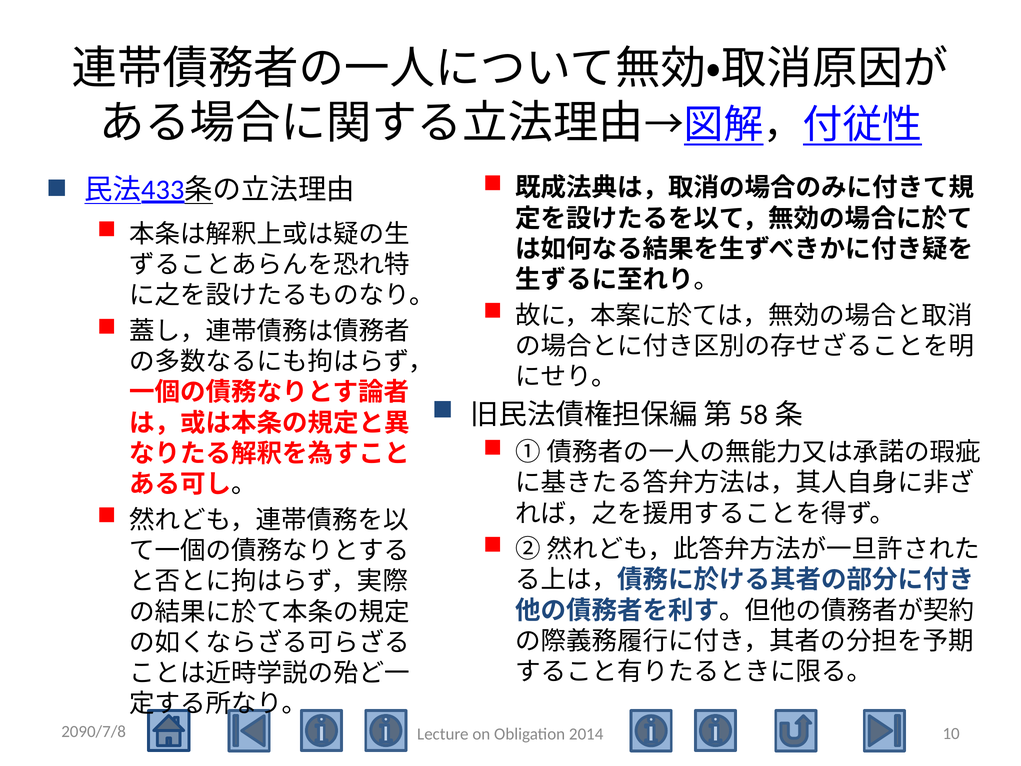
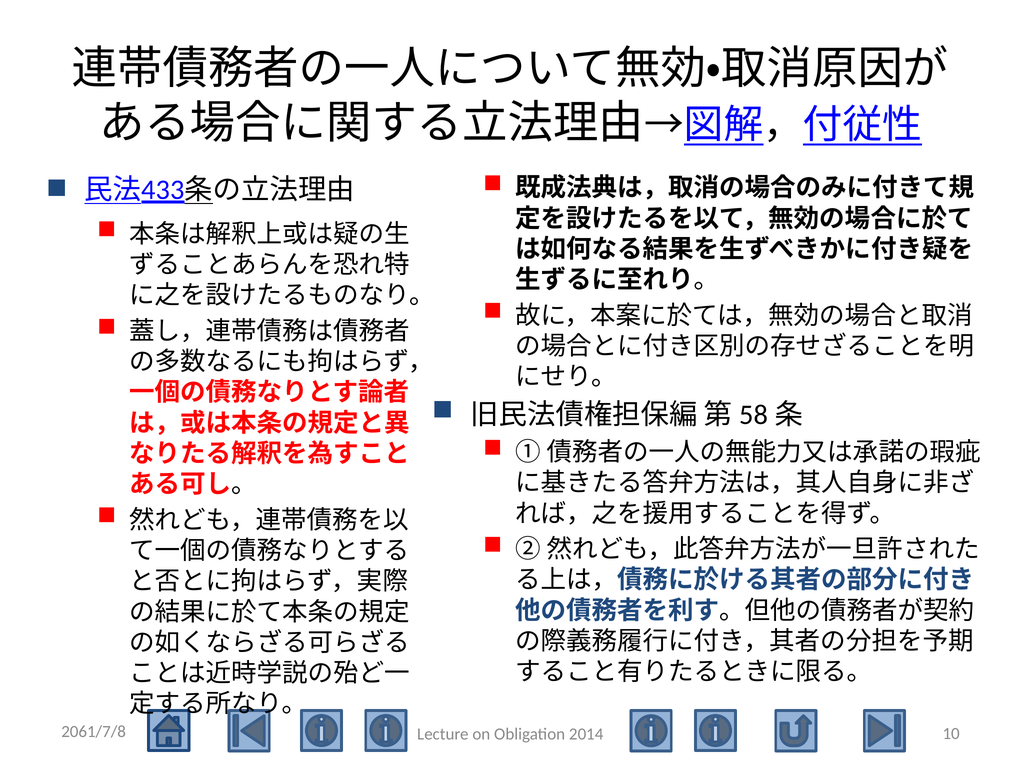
2090/7/8: 2090/7/8 -> 2061/7/8
